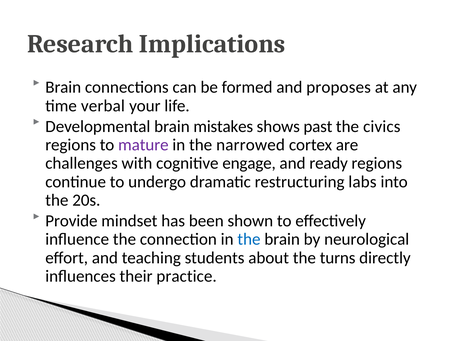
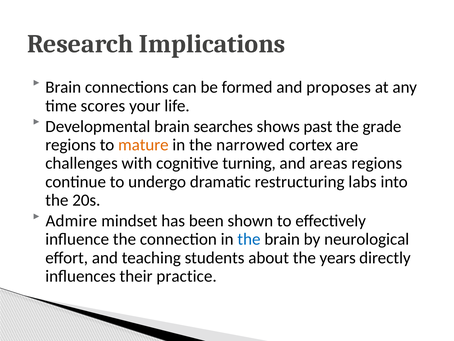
verbal: verbal -> scores
mistakes: mistakes -> searches
civics: civics -> grade
mature colour: purple -> orange
engage: engage -> turning
ready: ready -> areas
Provide: Provide -> Admire
turns: turns -> years
